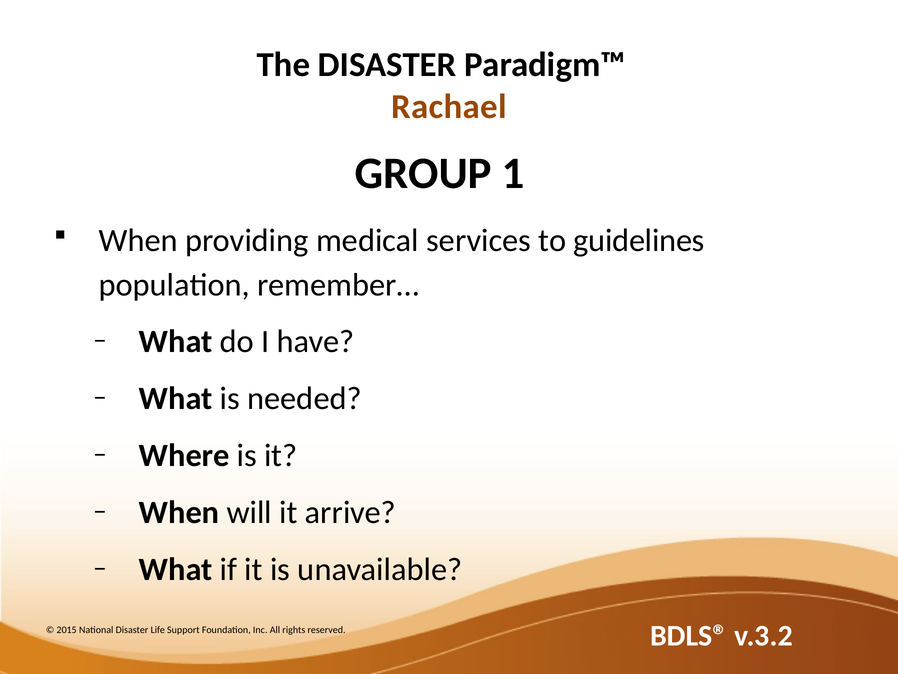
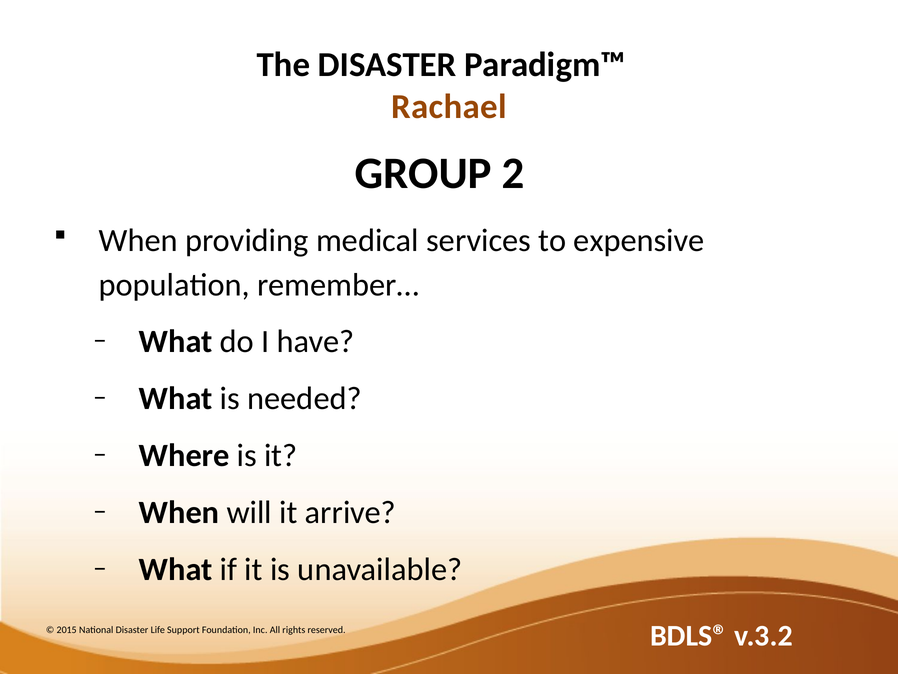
1: 1 -> 2
guidelines: guidelines -> expensive
